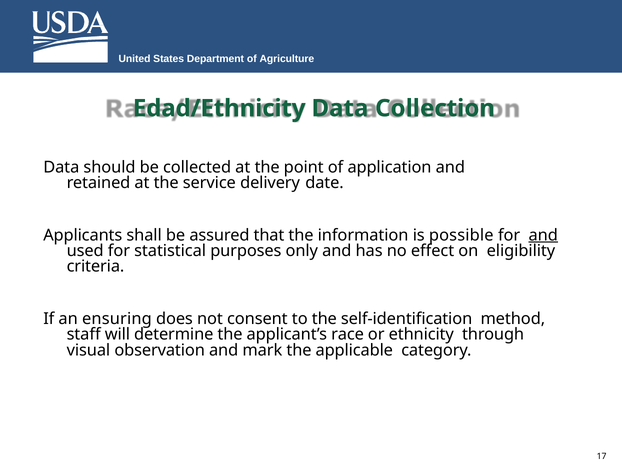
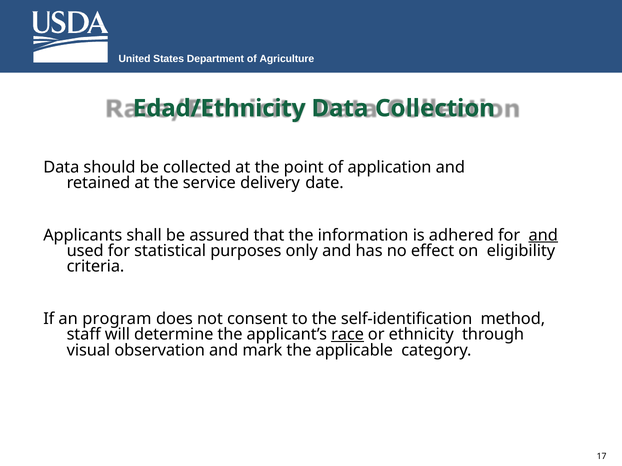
possible: possible -> adhered
ensuring: ensuring -> program
race underline: none -> present
